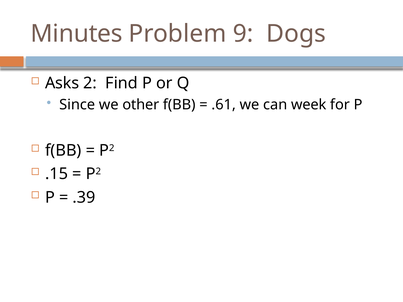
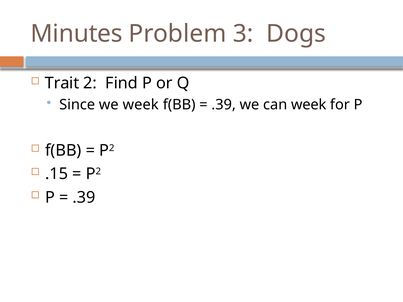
9: 9 -> 3
Asks: Asks -> Trait
we other: other -> week
.61 at (224, 105): .61 -> .39
